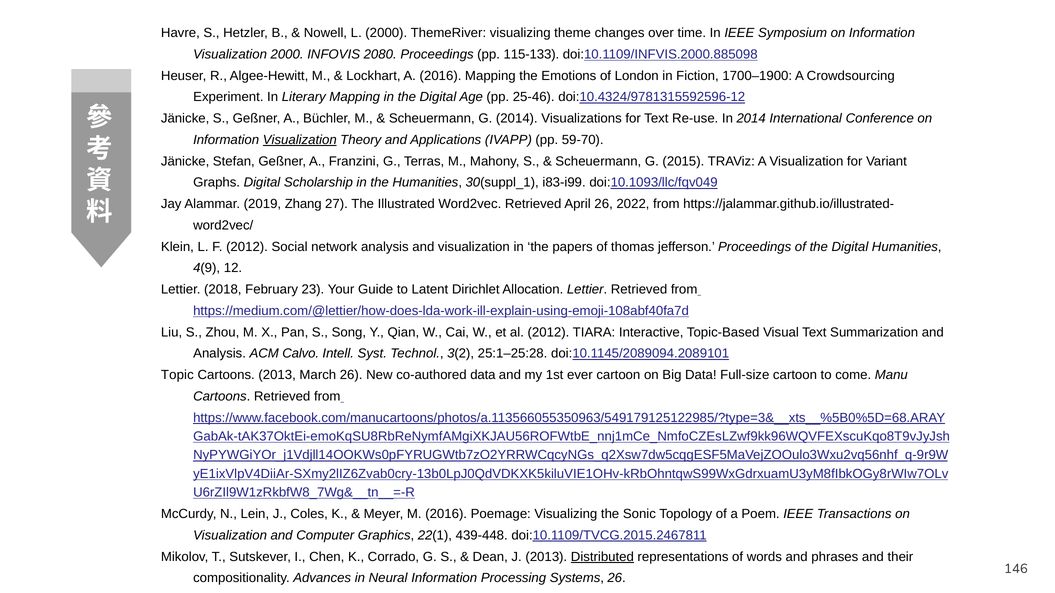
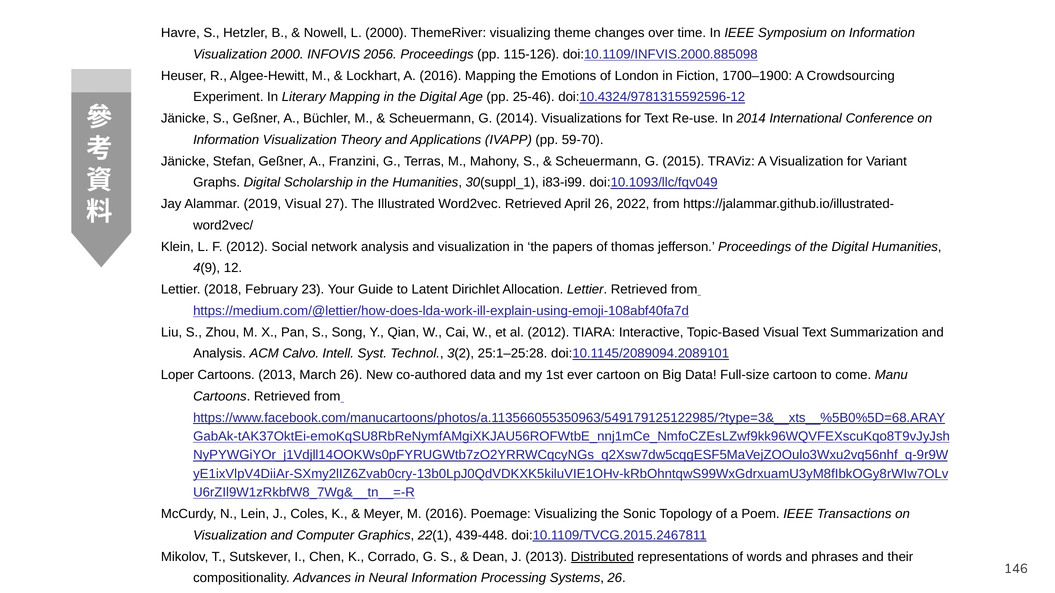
2080: 2080 -> 2056
115-133: 115-133 -> 115-126
Visualization at (300, 140) underline: present -> none
2019 Zhang: Zhang -> Visual
Topic: Topic -> Loper
